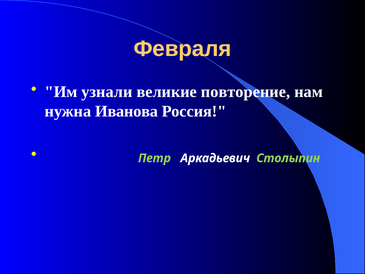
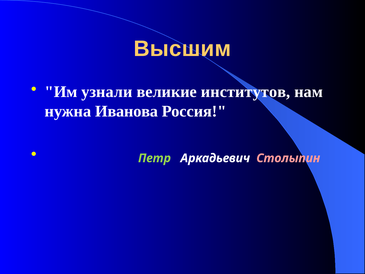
Февраля: Февраля -> Высшим
повторение: повторение -> институтов
Столыпин colour: light green -> pink
